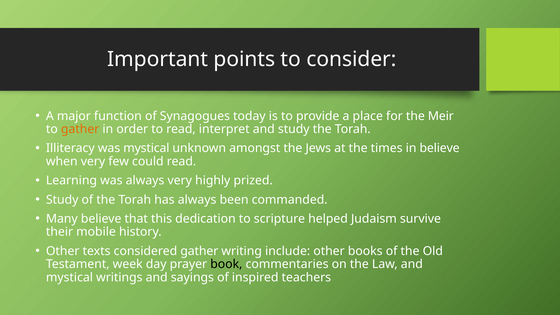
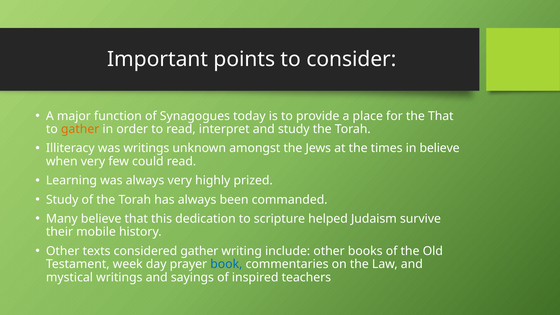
the Meir: Meir -> That
was mystical: mystical -> writings
book colour: black -> blue
